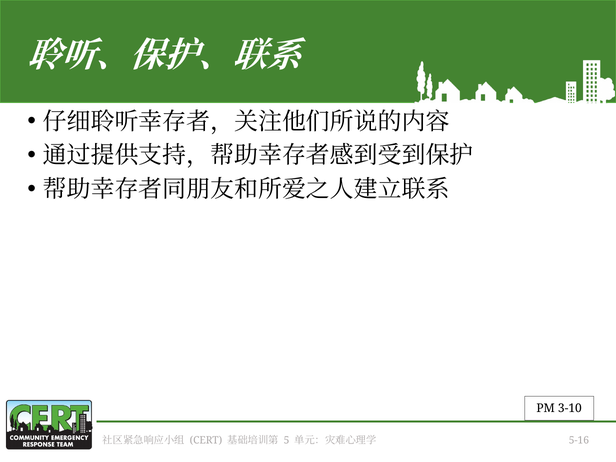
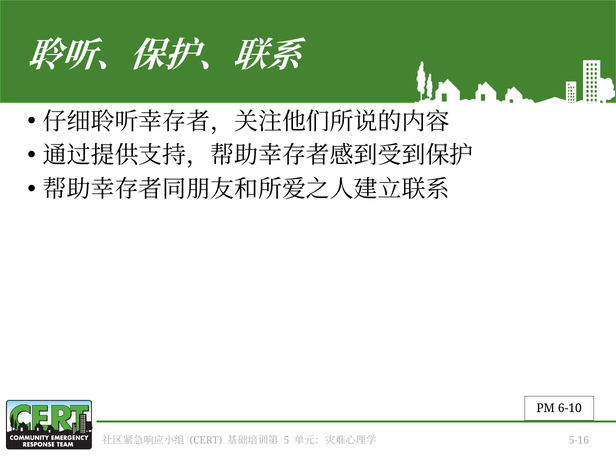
3-10: 3-10 -> 6-10
